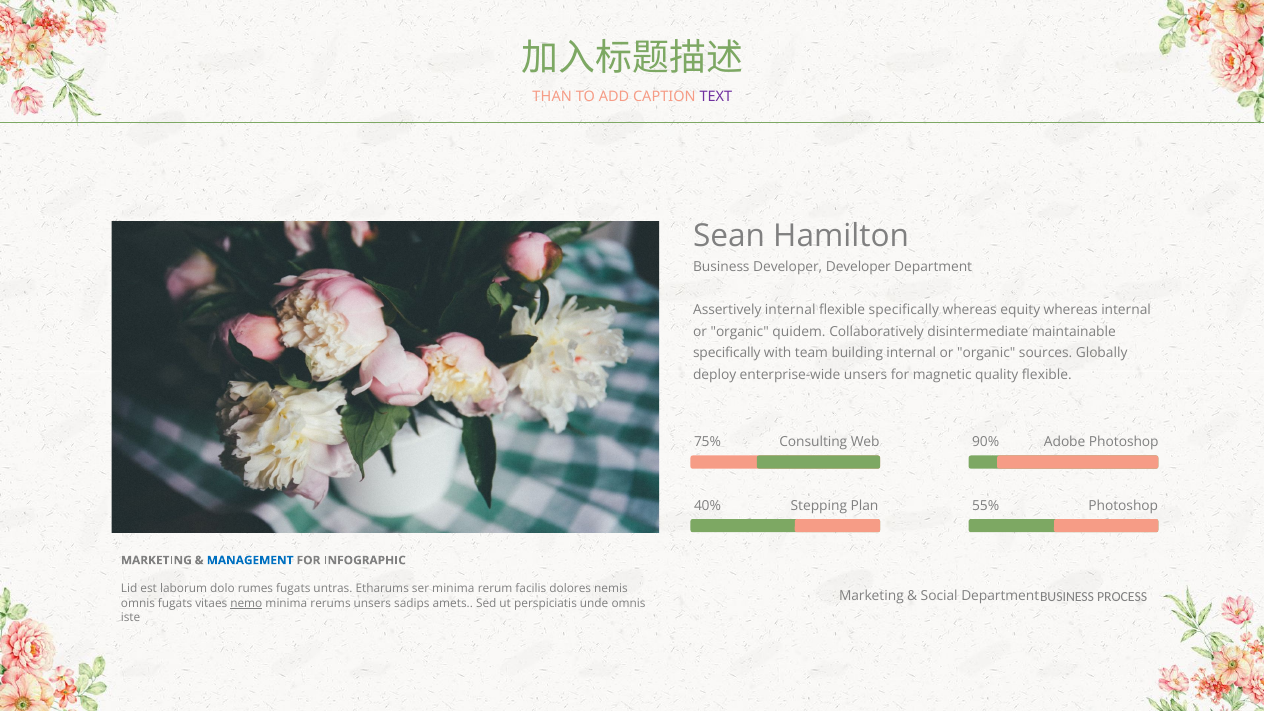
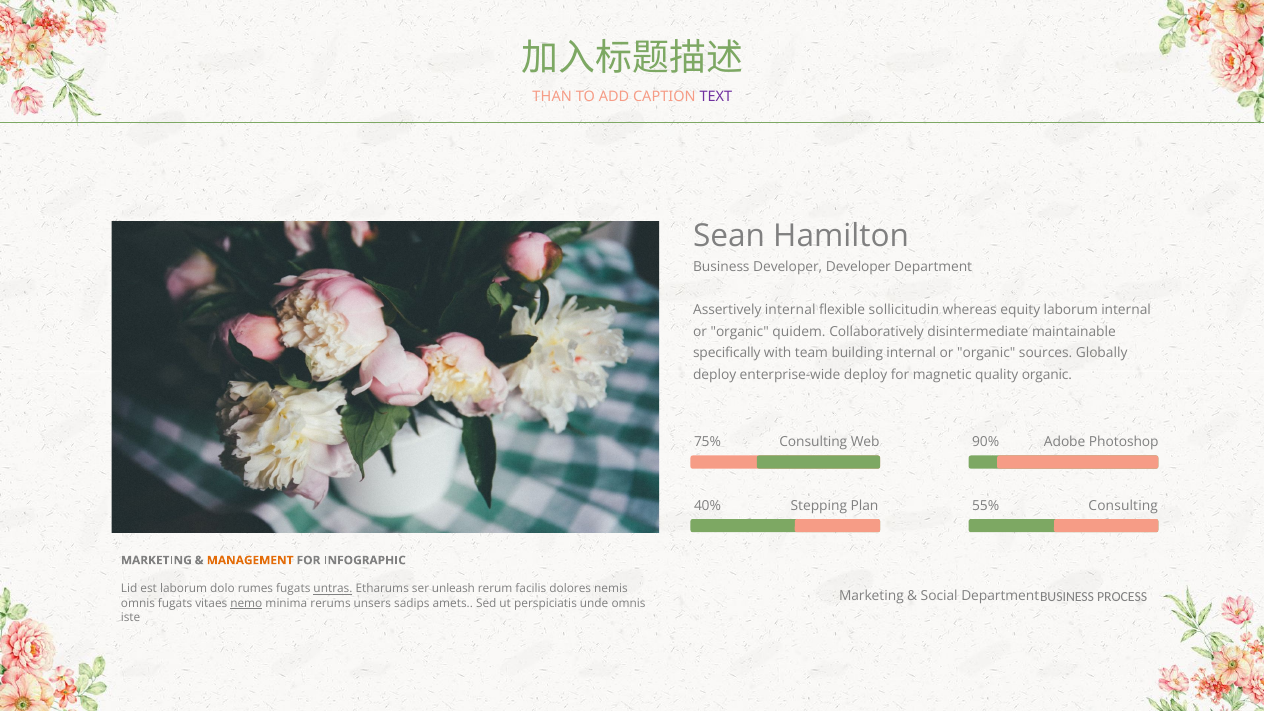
flexible specifically: specifically -> sollicitudin
equity whereas: whereas -> laborum
enterprise-wide unsers: unsers -> deploy
quality flexible: flexible -> organic
Photoshop at (1123, 506): Photoshop -> Consulting
MANAGEMENT colour: blue -> orange
untras underline: none -> present
ser minima: minima -> unleash
